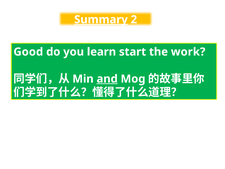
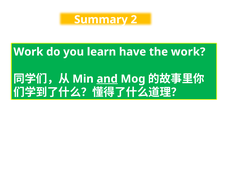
Summary underline: present -> none
Good at (28, 52): Good -> Work
start: start -> have
